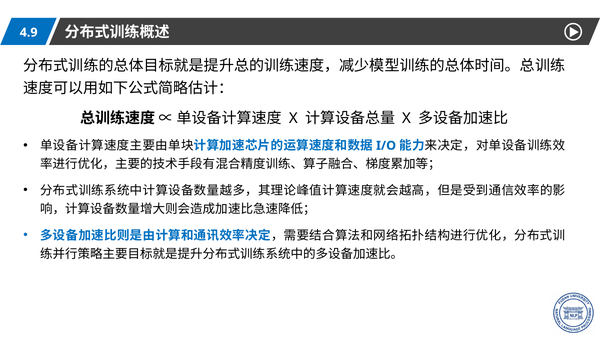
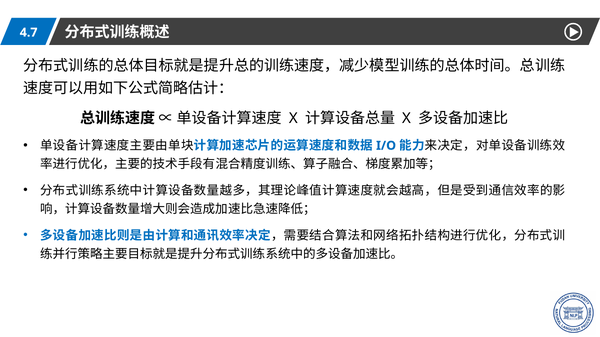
4.9: 4.9 -> 4.7
